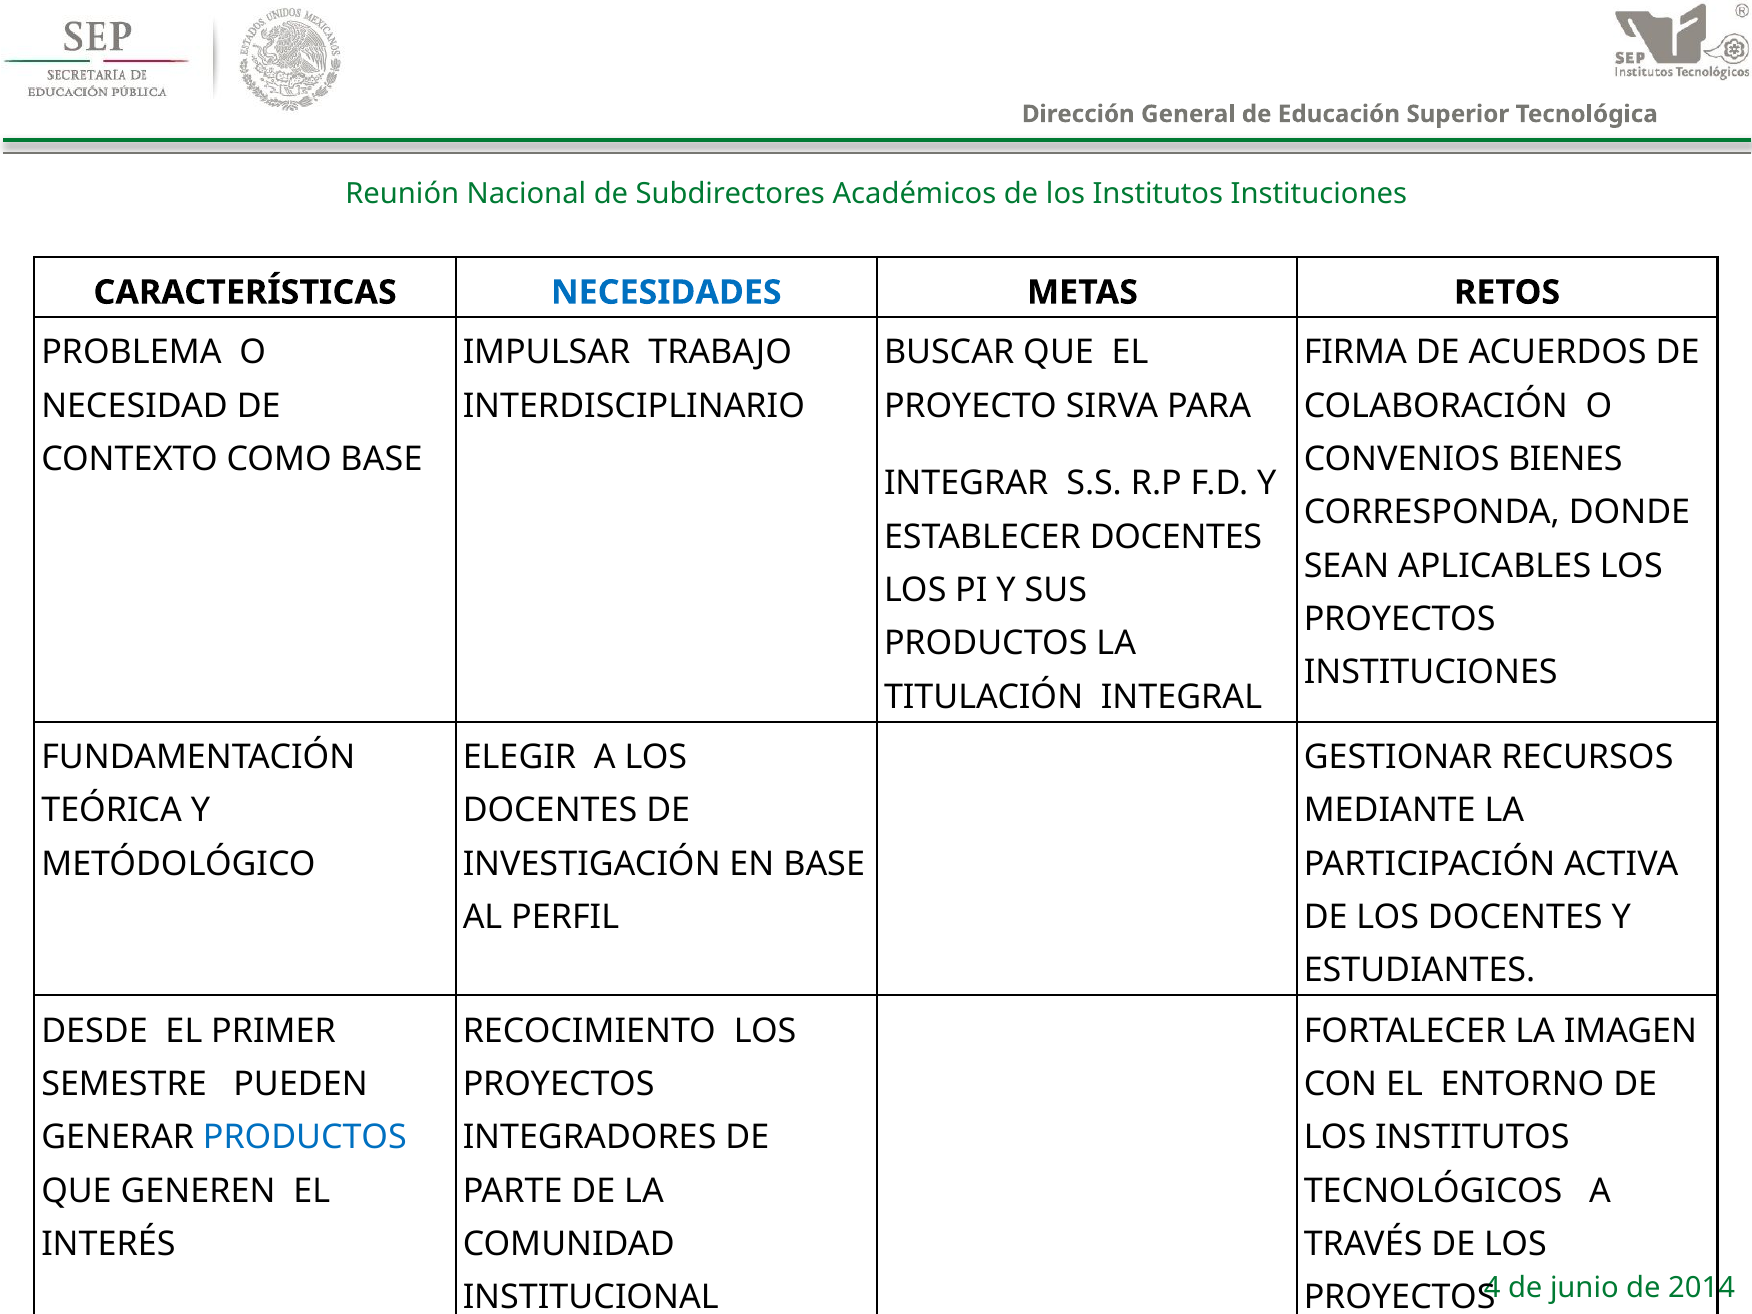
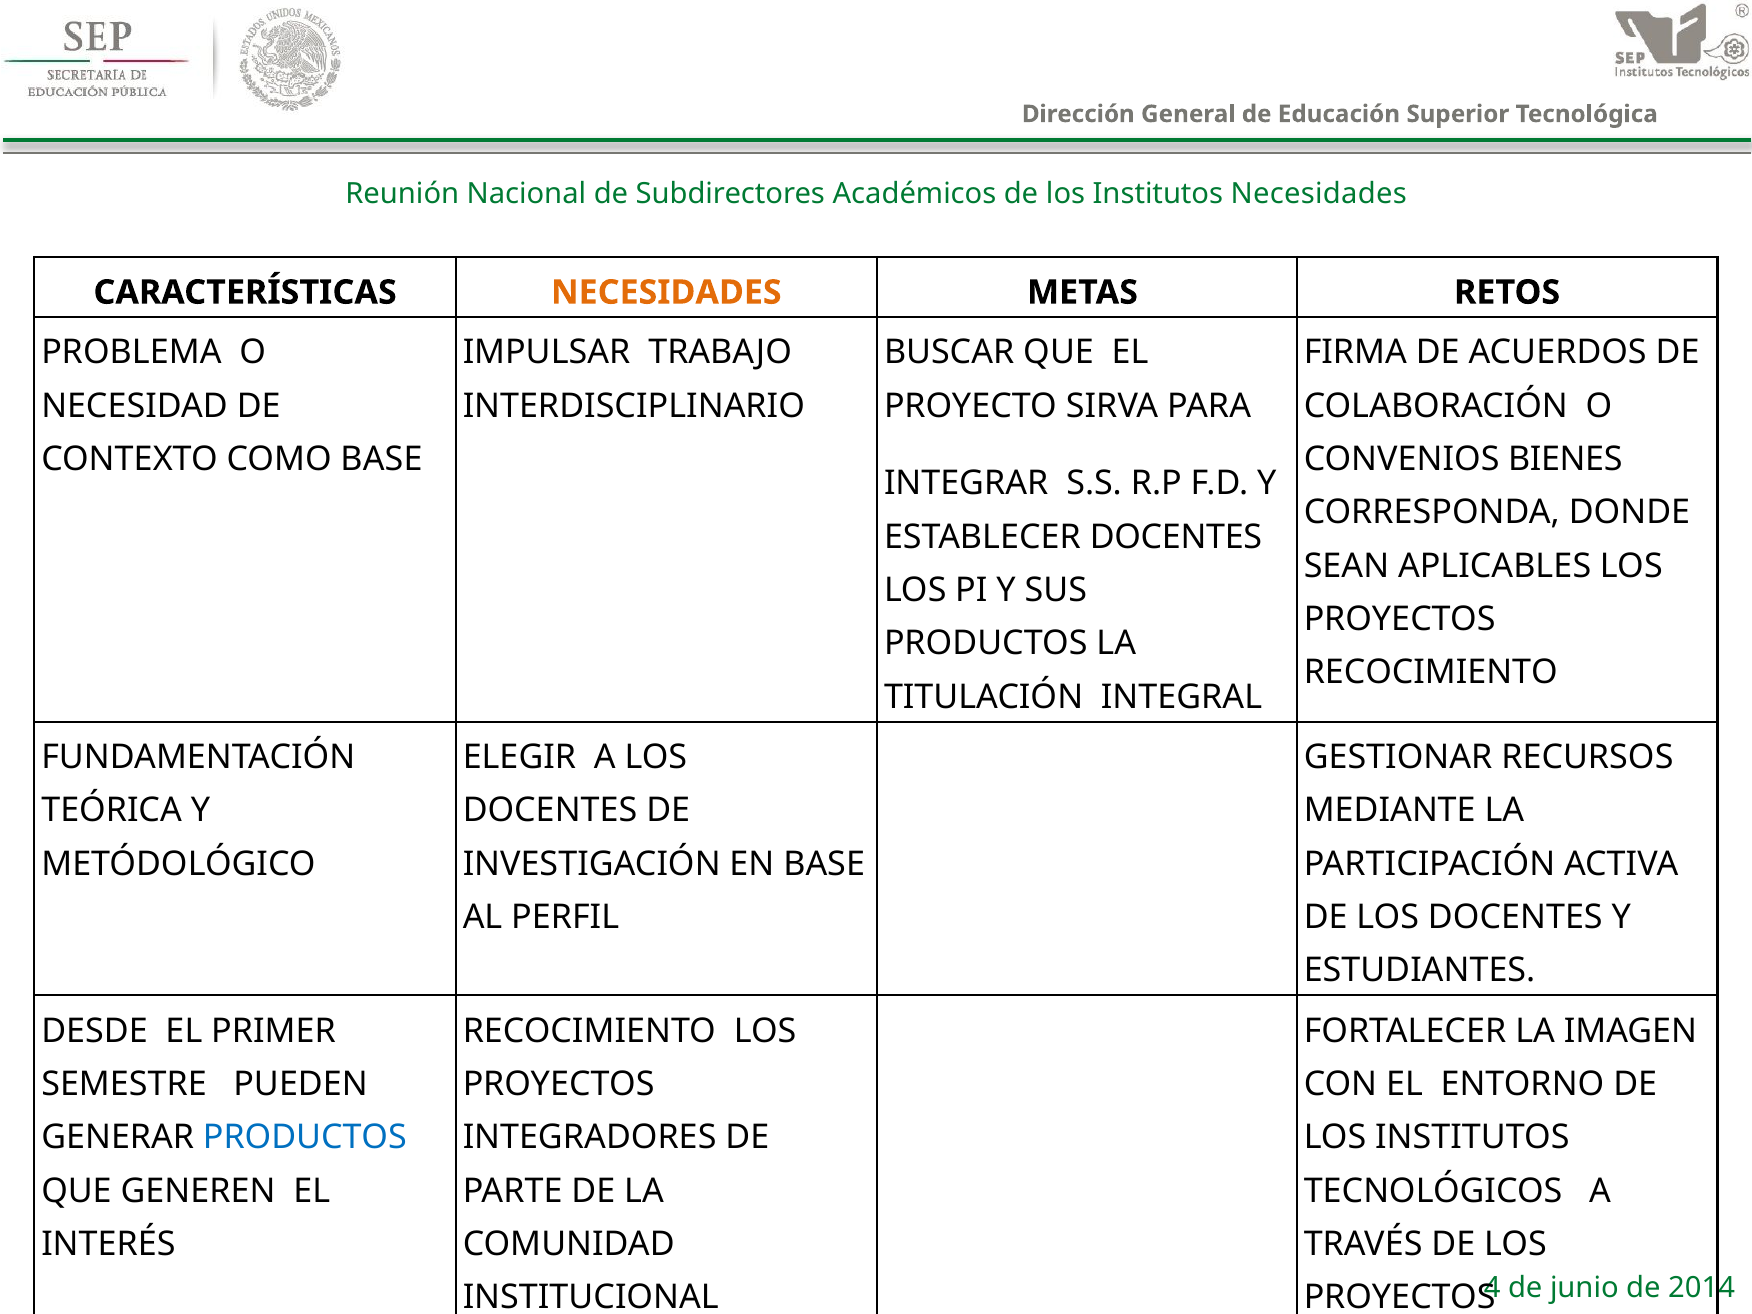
Institutos Instituciones: Instituciones -> Necesidades
NECESIDADES at (666, 292) colour: blue -> orange
INSTITUCIONES at (1431, 673): INSTITUCIONES -> RECOCIMIENTO
